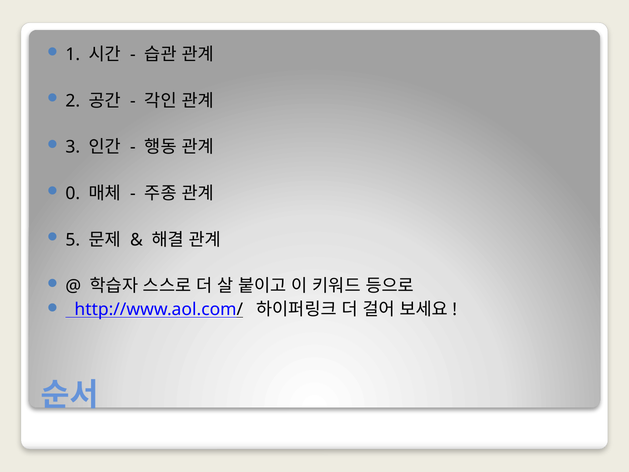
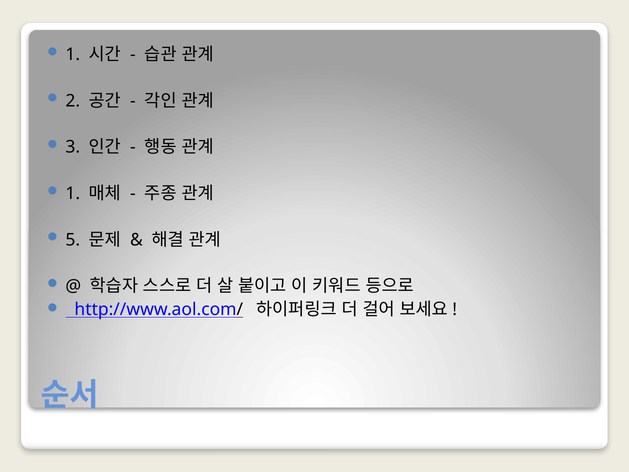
0 at (73, 193): 0 -> 1
